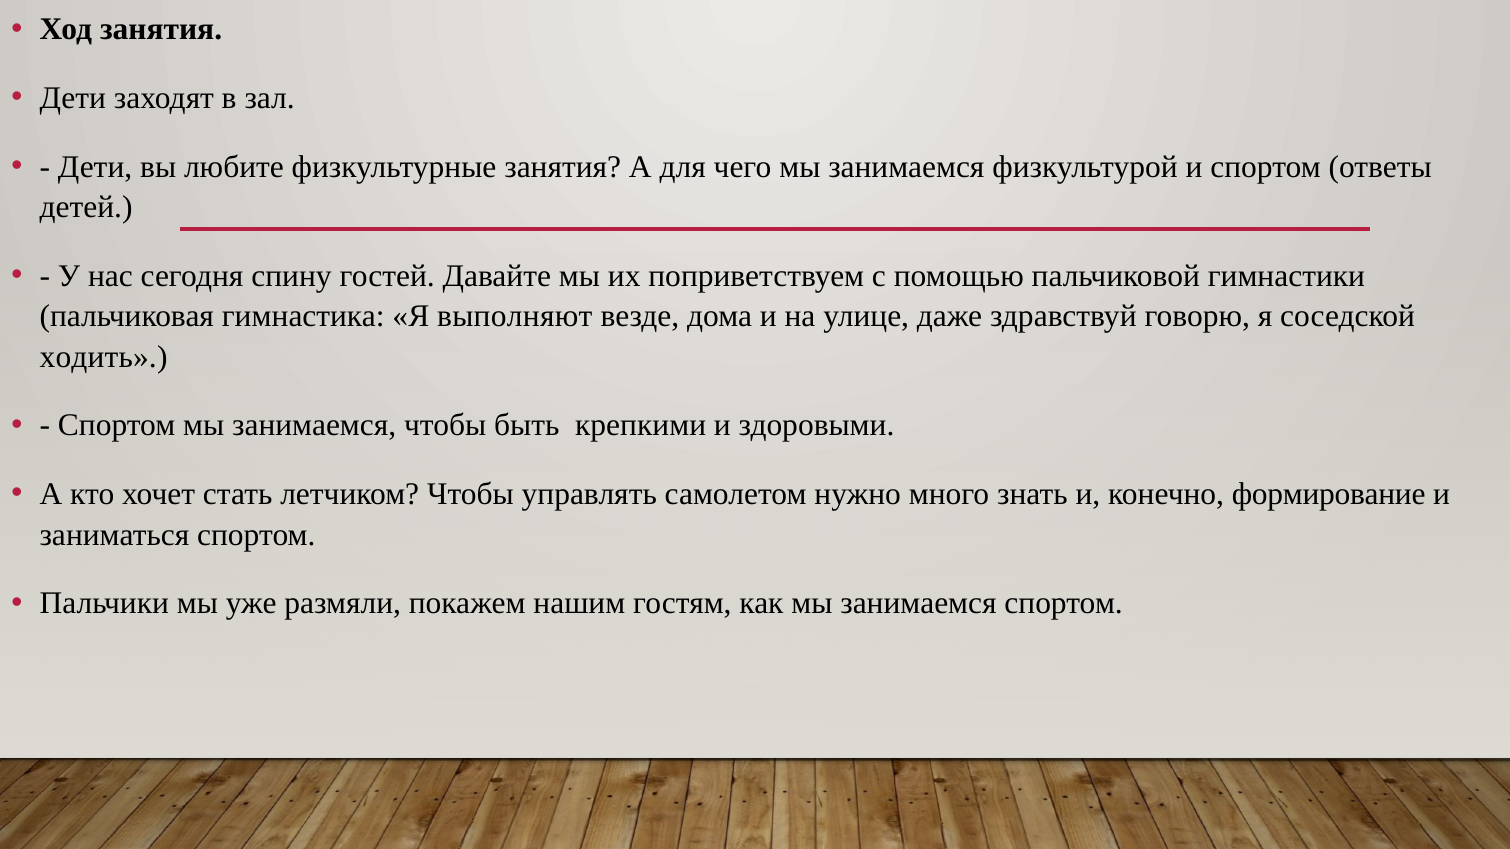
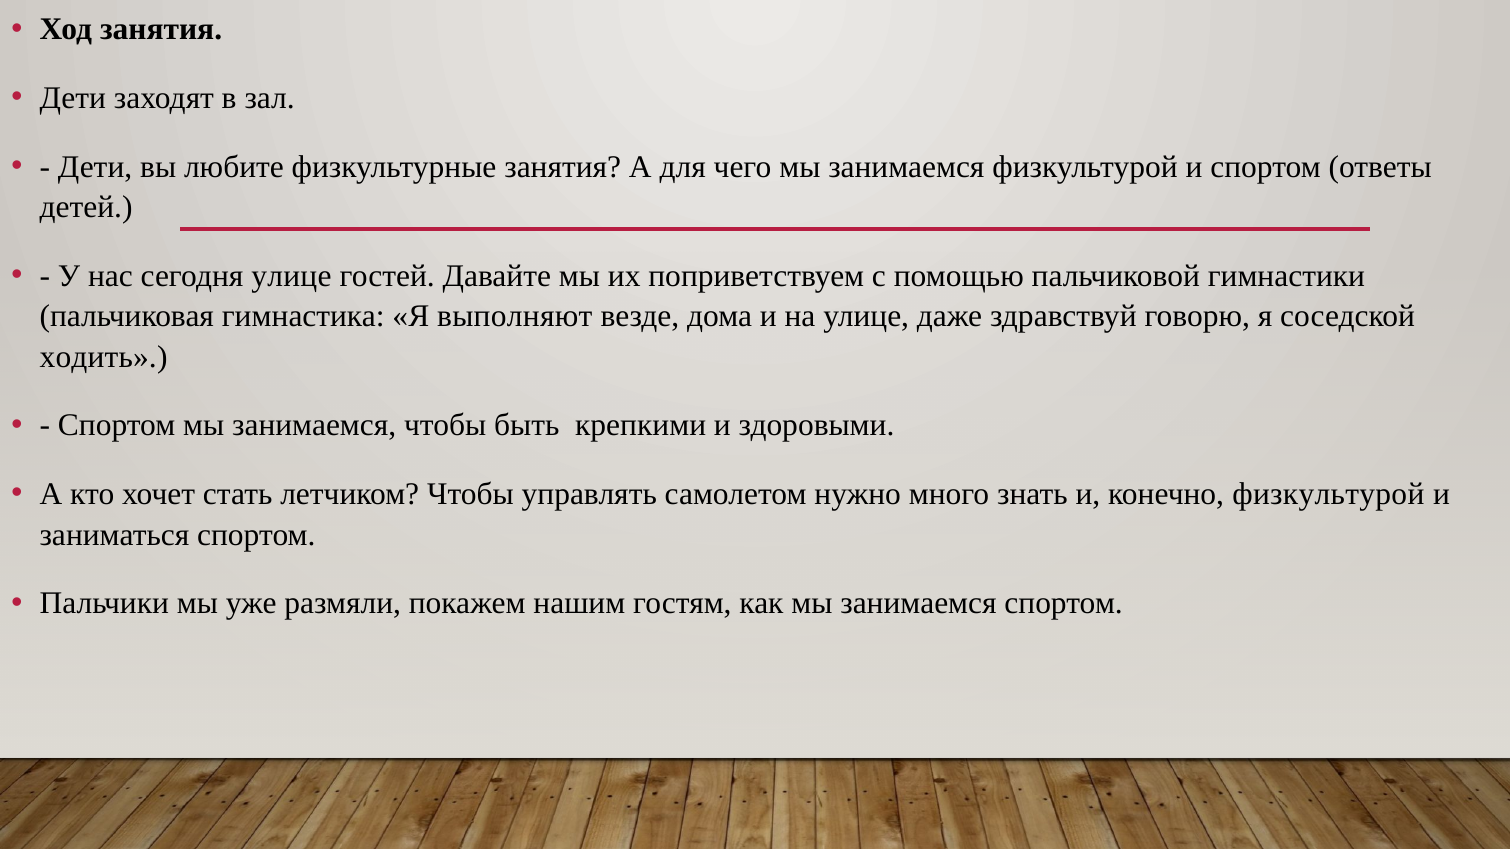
сегодня спину: спину -> улице
конечно формирование: формирование -> физкультурой
